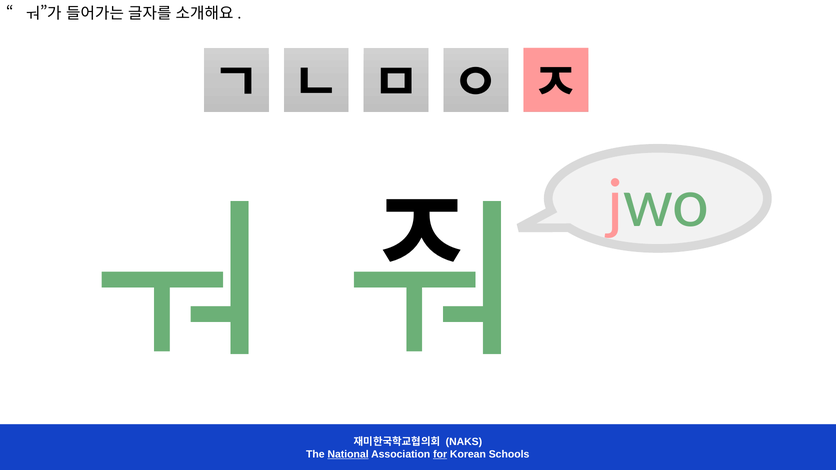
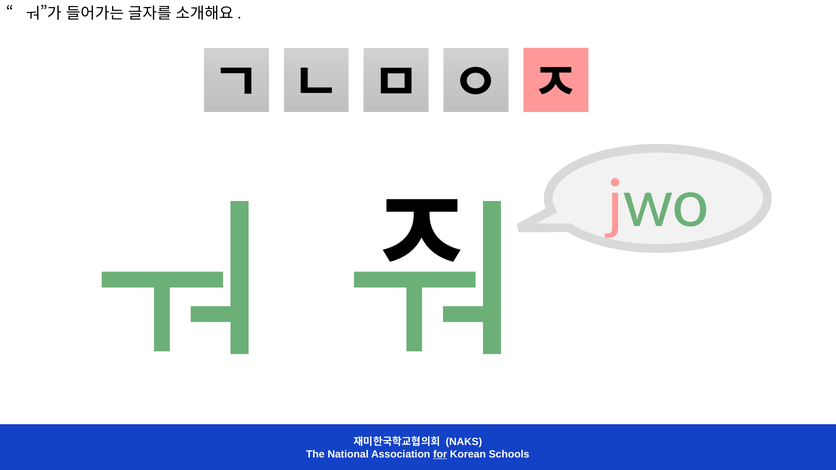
National underline: present -> none
